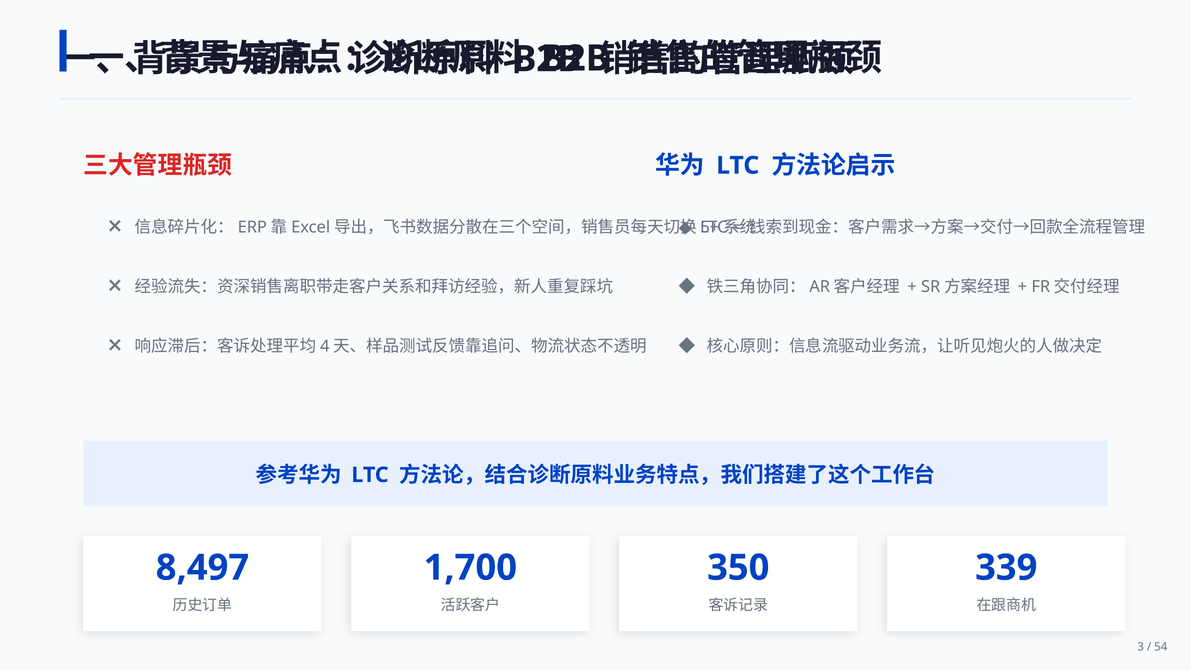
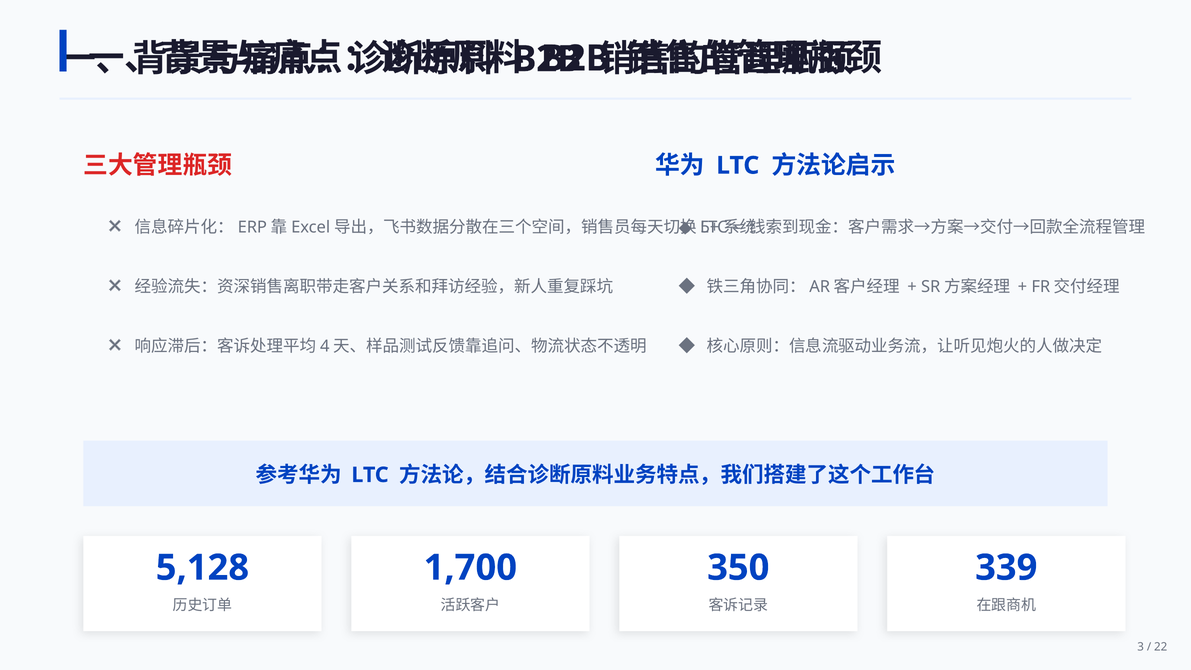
8,497: 8,497 -> 5,128
54: 54 -> 22
